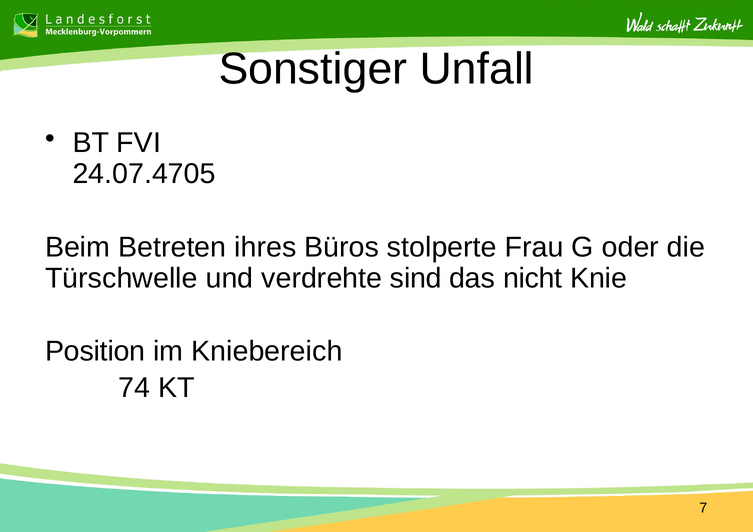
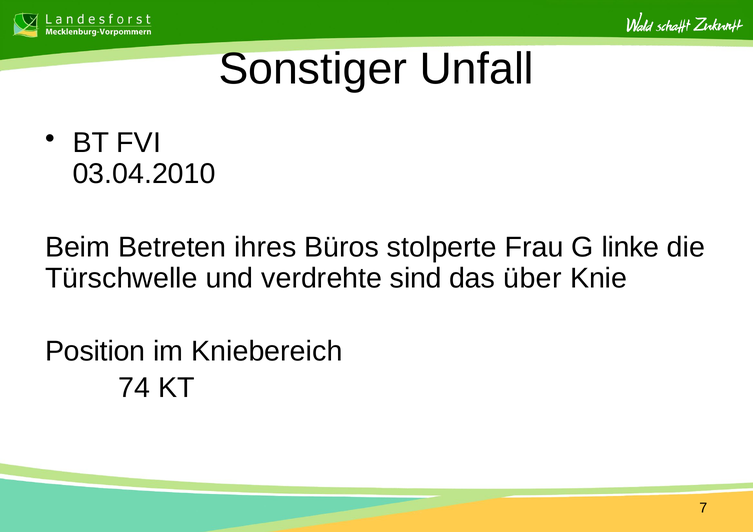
24.07.4705: 24.07.4705 -> 03.04.2010
oder: oder -> linke
nicht: nicht -> über
